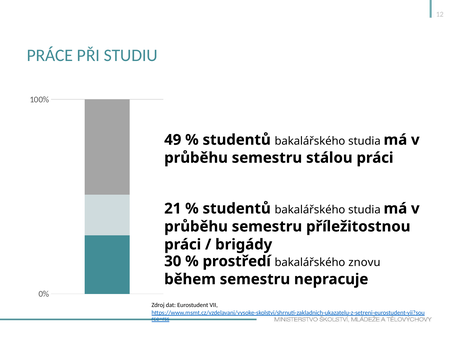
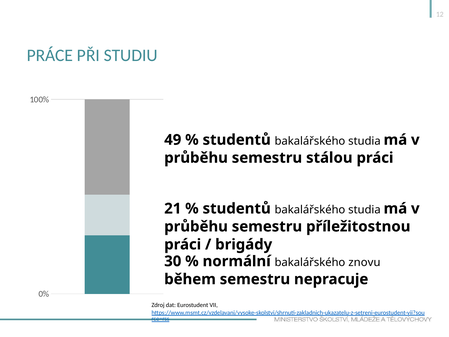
prostředí: prostředí -> normální
